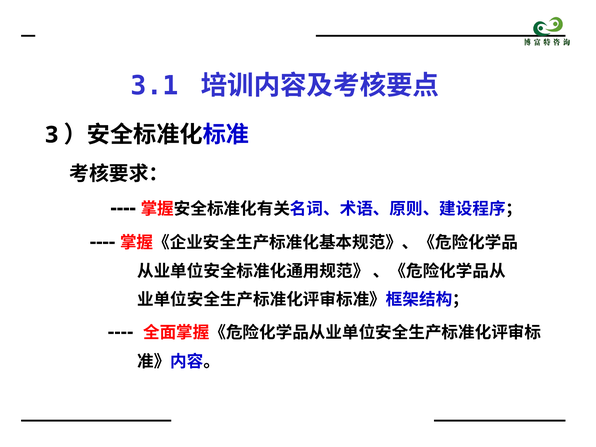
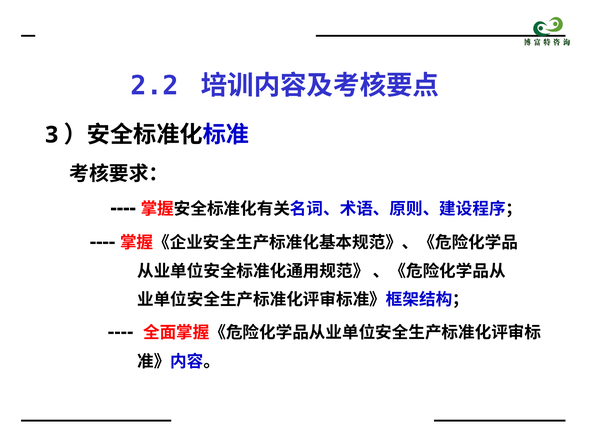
3.1: 3.1 -> 2.2
